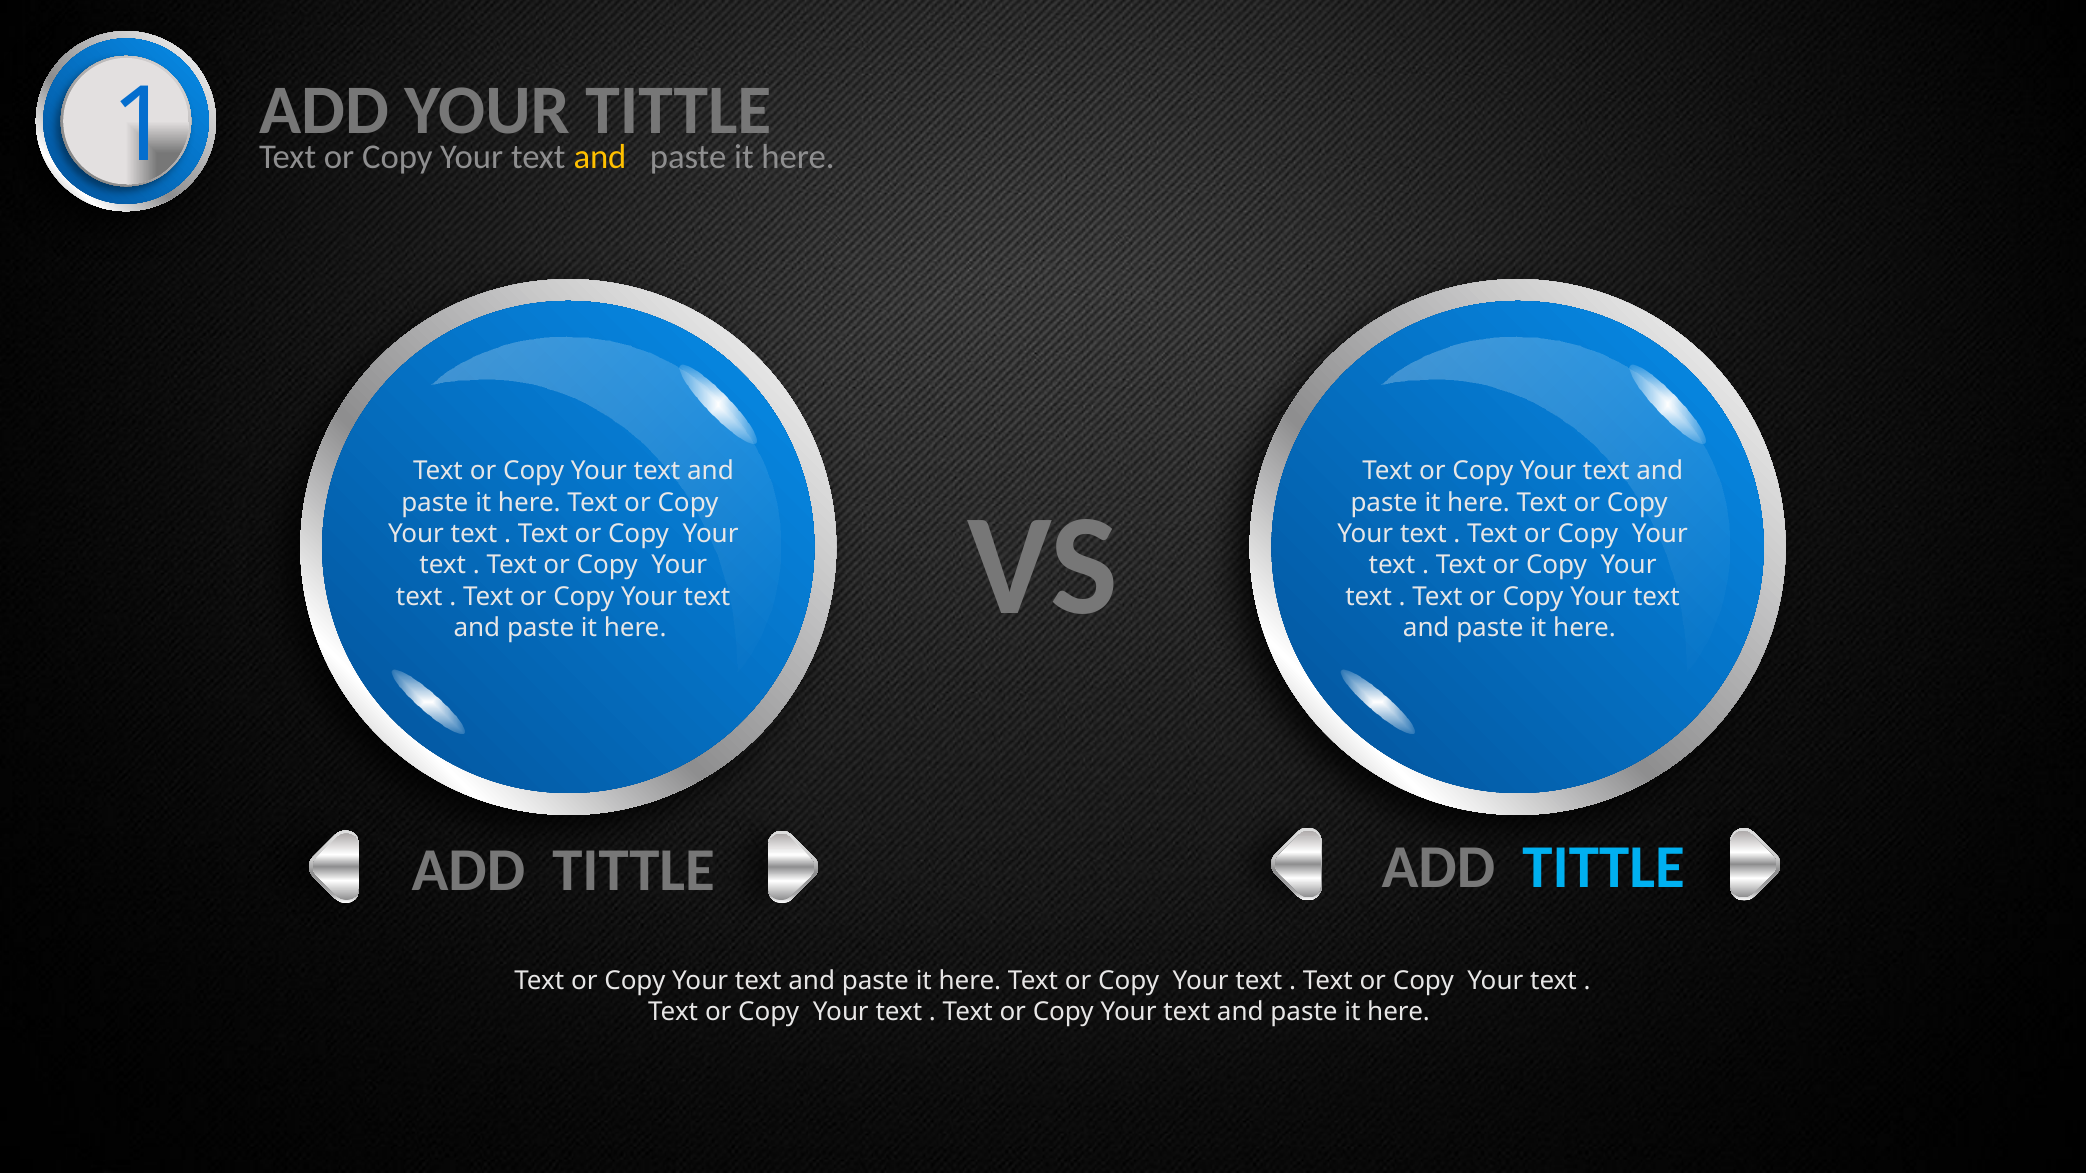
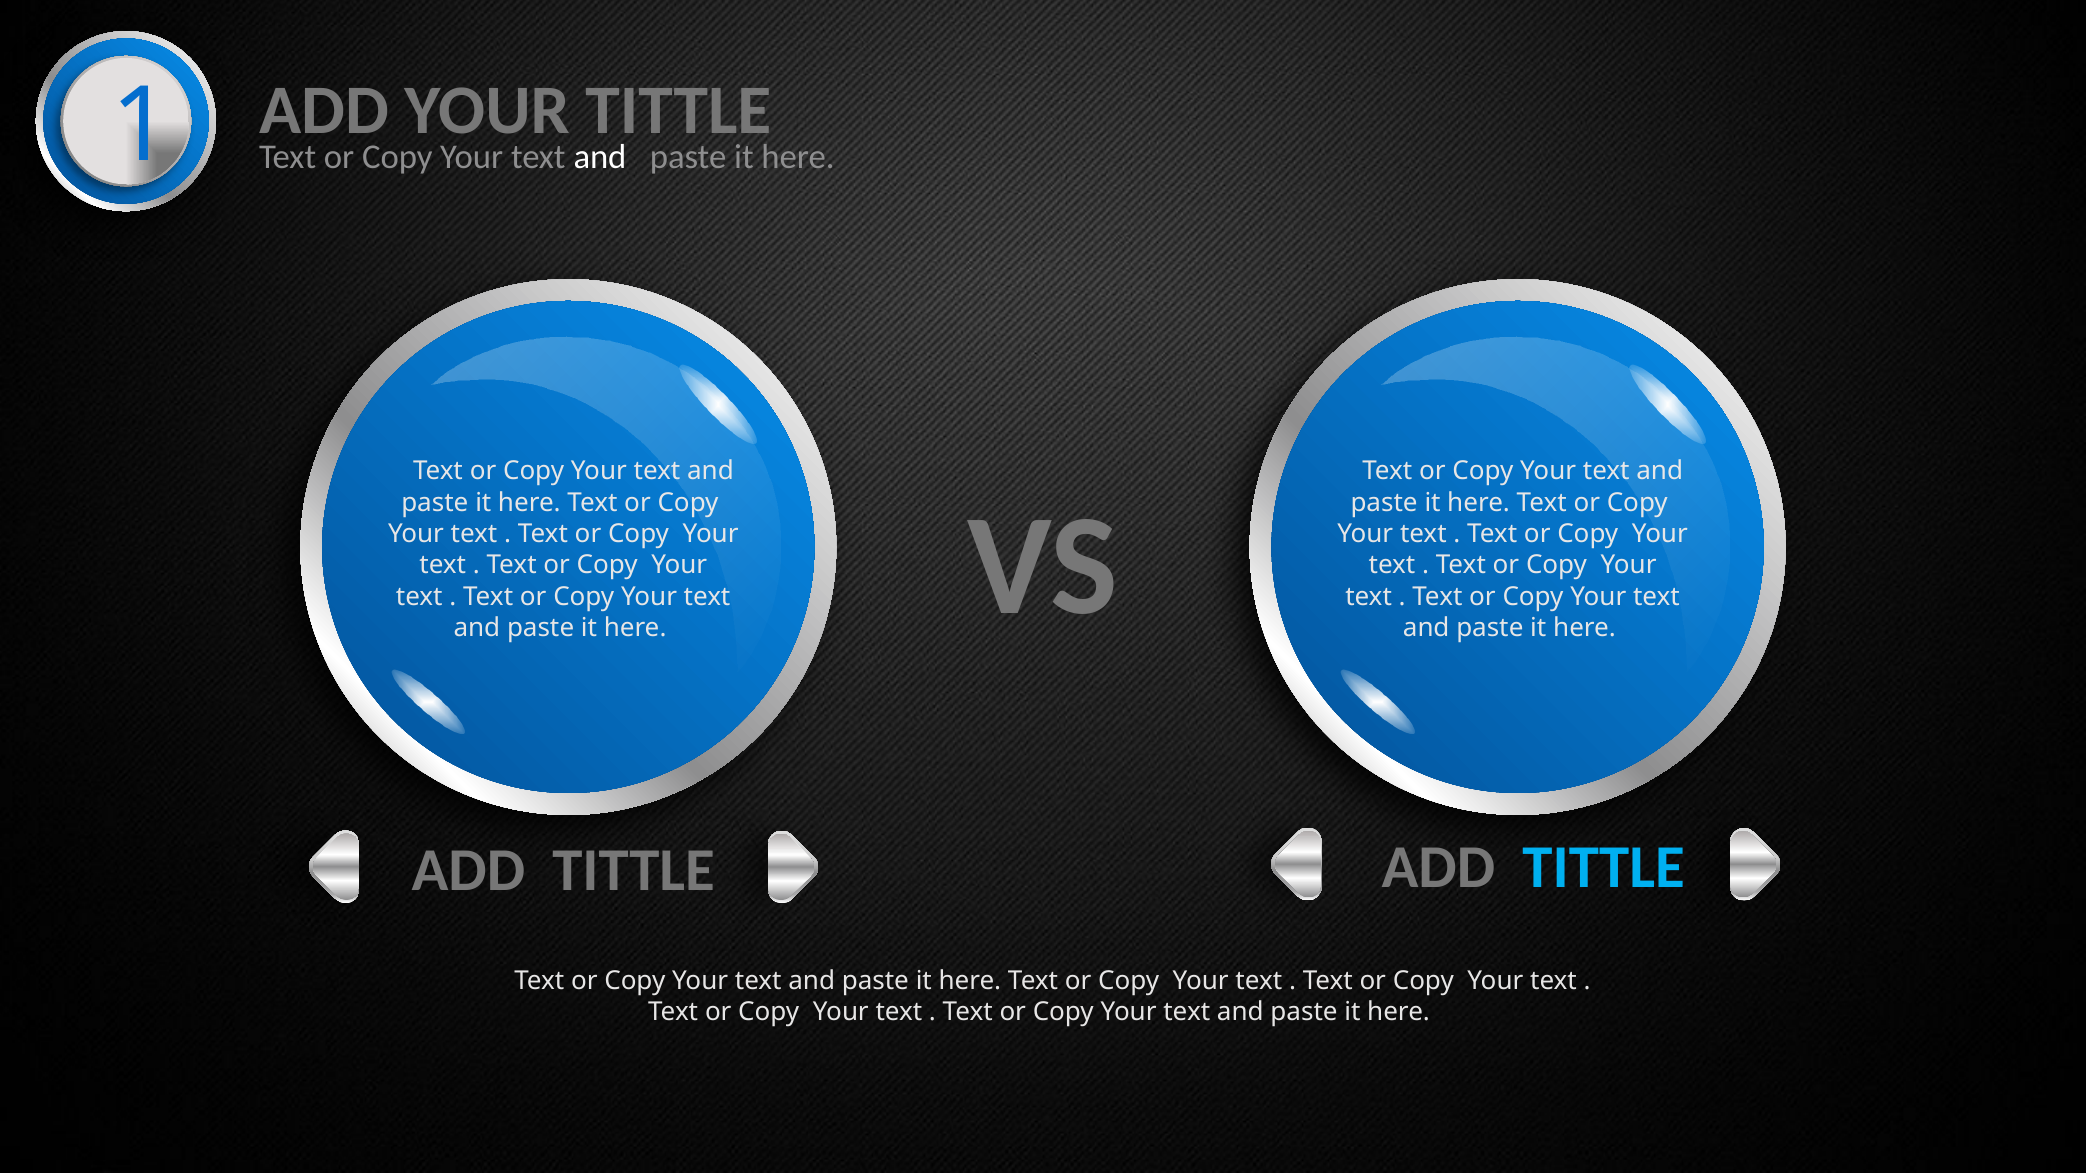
and at (600, 157) colour: yellow -> white
